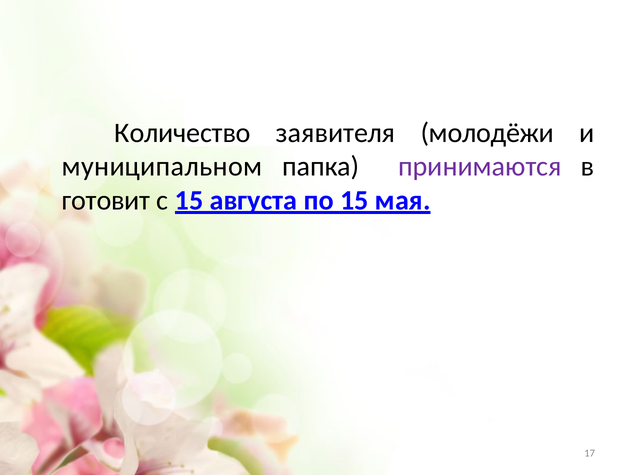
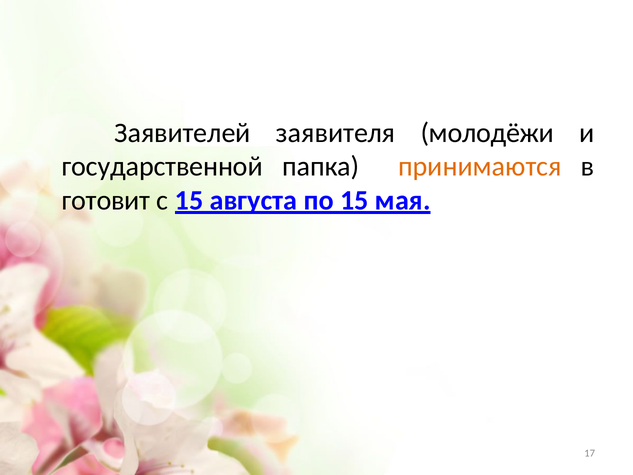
Количество: Количество -> Заявителей
муниципальном: муниципальном -> государственной
принимаются colour: purple -> orange
